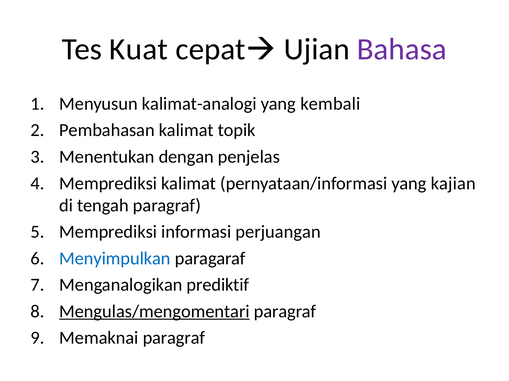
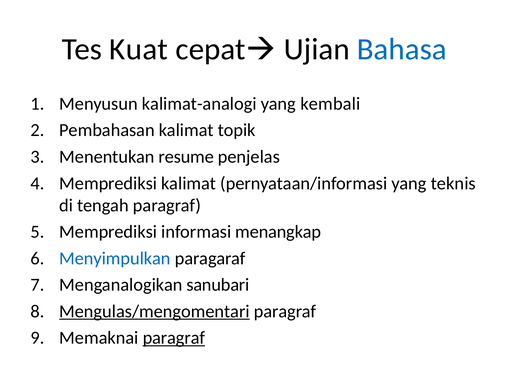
Bahasa colour: purple -> blue
dengan: dengan -> resume
kajian: kajian -> teknis
perjuangan: perjuangan -> menangkap
prediktif: prediktif -> sanubari
paragraf at (174, 339) underline: none -> present
